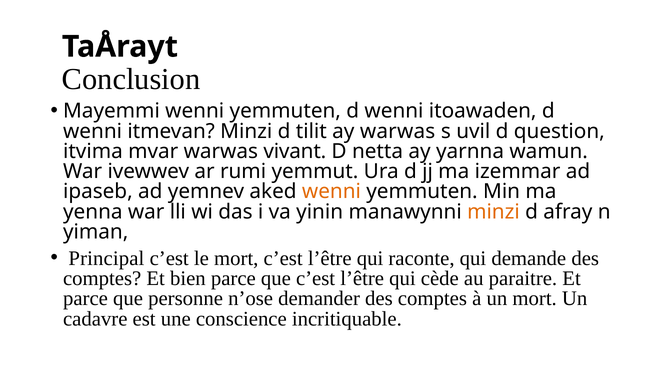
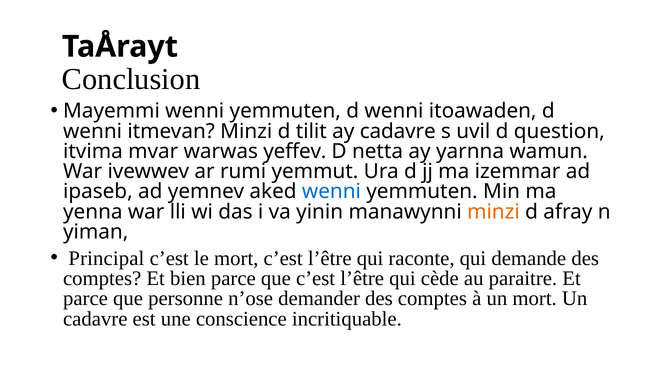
ay warwas: warwas -> cadavre
vivant: vivant -> yeffev
wenni at (331, 192) colour: orange -> blue
